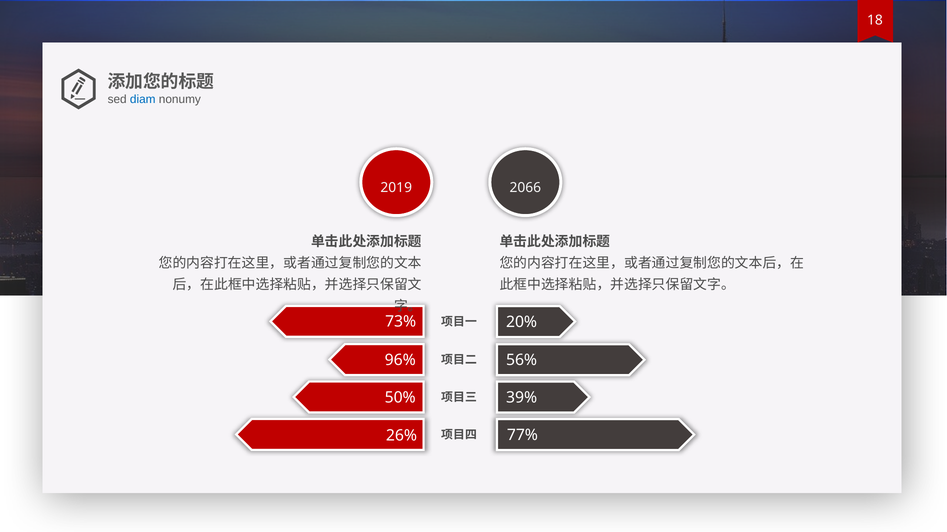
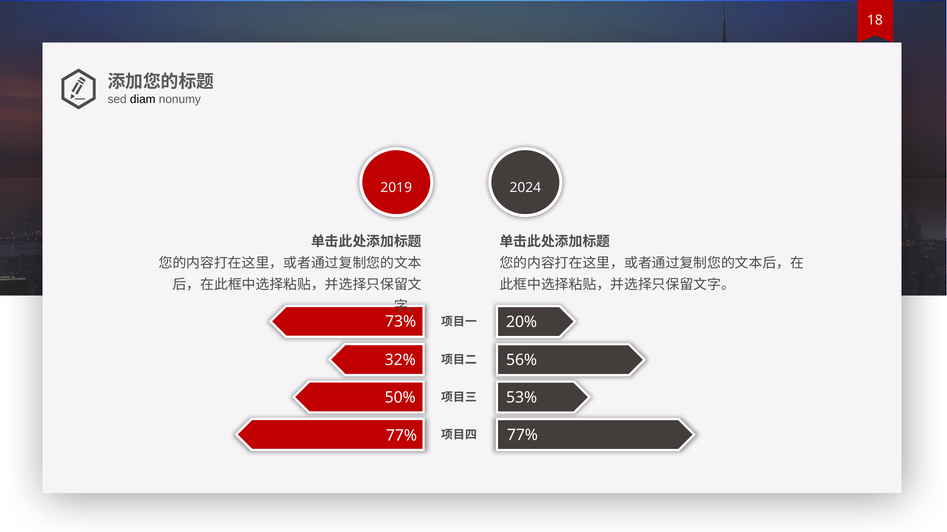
diam colour: blue -> black
2066: 2066 -> 2024
96%: 96% -> 32%
39%: 39% -> 53%
26% at (402, 436): 26% -> 77%
